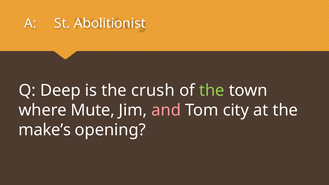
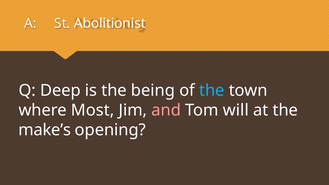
crush: crush -> being
the at (212, 91) colour: light green -> light blue
Mute: Mute -> Most
city: city -> will
